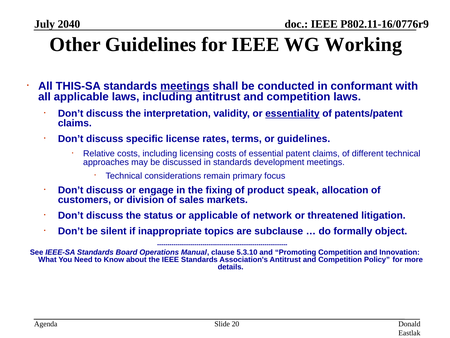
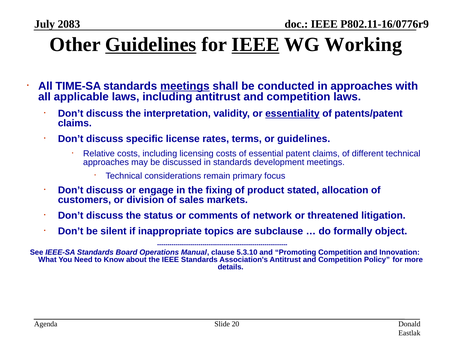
2040: 2040 -> 2083
Guidelines at (151, 45) underline: none -> present
IEEE at (255, 45) underline: none -> present
THIS-SA: THIS-SA -> TIME-SA
in conformant: conformant -> approaches
speak: speak -> stated
or applicable: applicable -> comments
